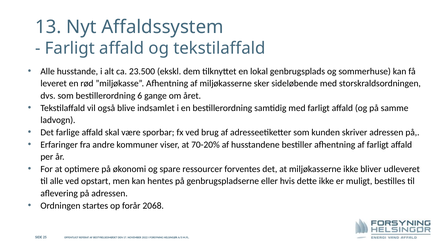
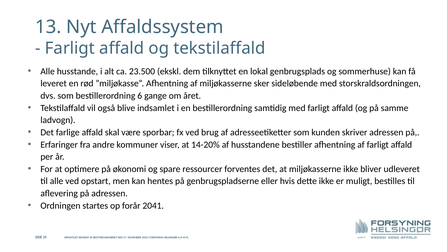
70-20%: 70-20% -> 14-20%
2068: 2068 -> 2041
